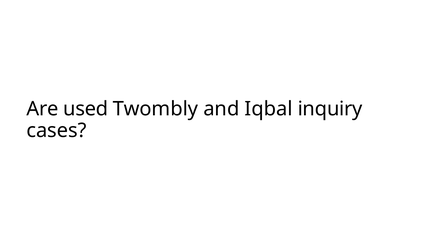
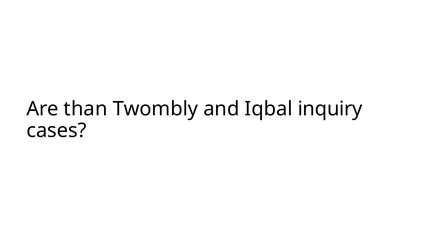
used: used -> than
